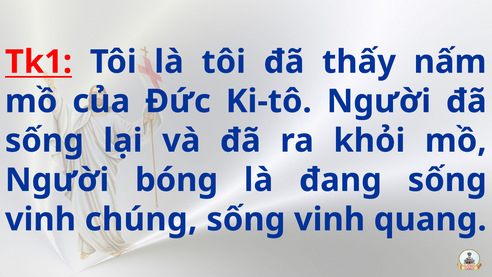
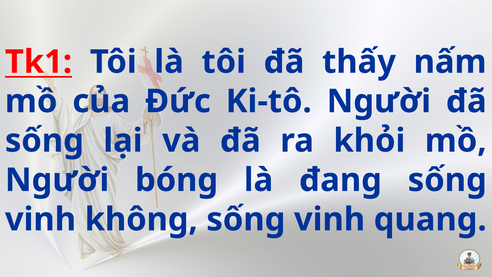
chúng: chúng -> không
